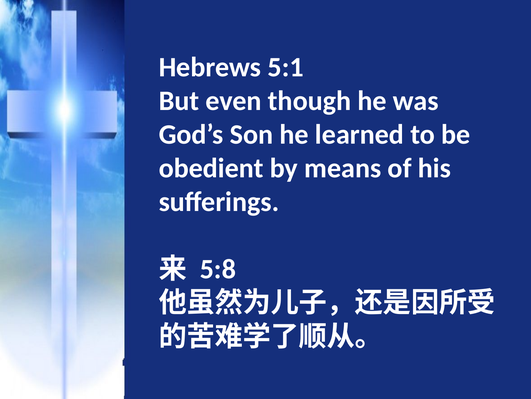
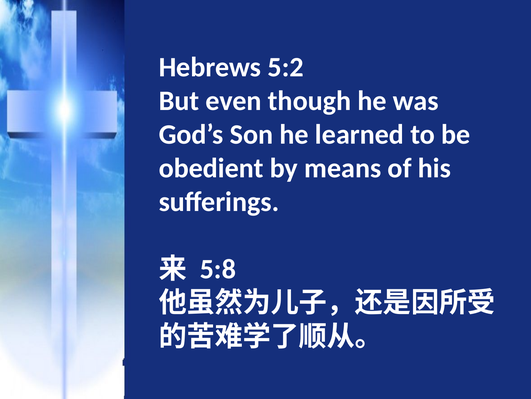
5:1: 5:1 -> 5:2
